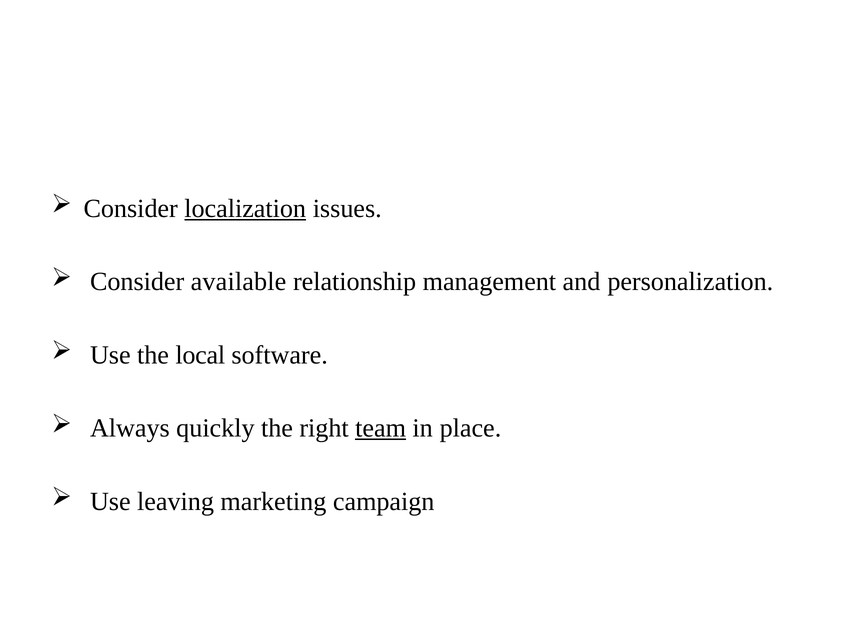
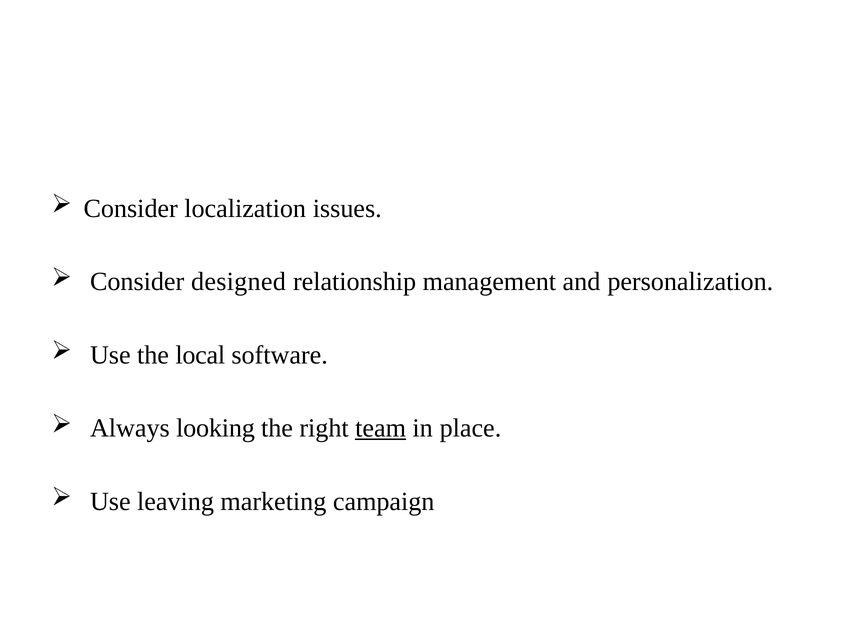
localization underline: present -> none
available: available -> designed
quickly: quickly -> looking
